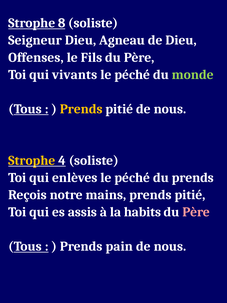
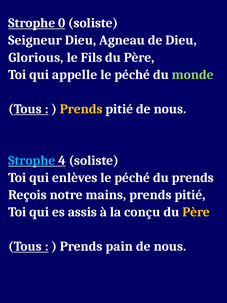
8: 8 -> 0
Offenses: Offenses -> Glorious
vivants: vivants -> appelle
Strophe at (32, 160) colour: yellow -> light blue
habits: habits -> conçu
Père at (196, 212) colour: pink -> yellow
